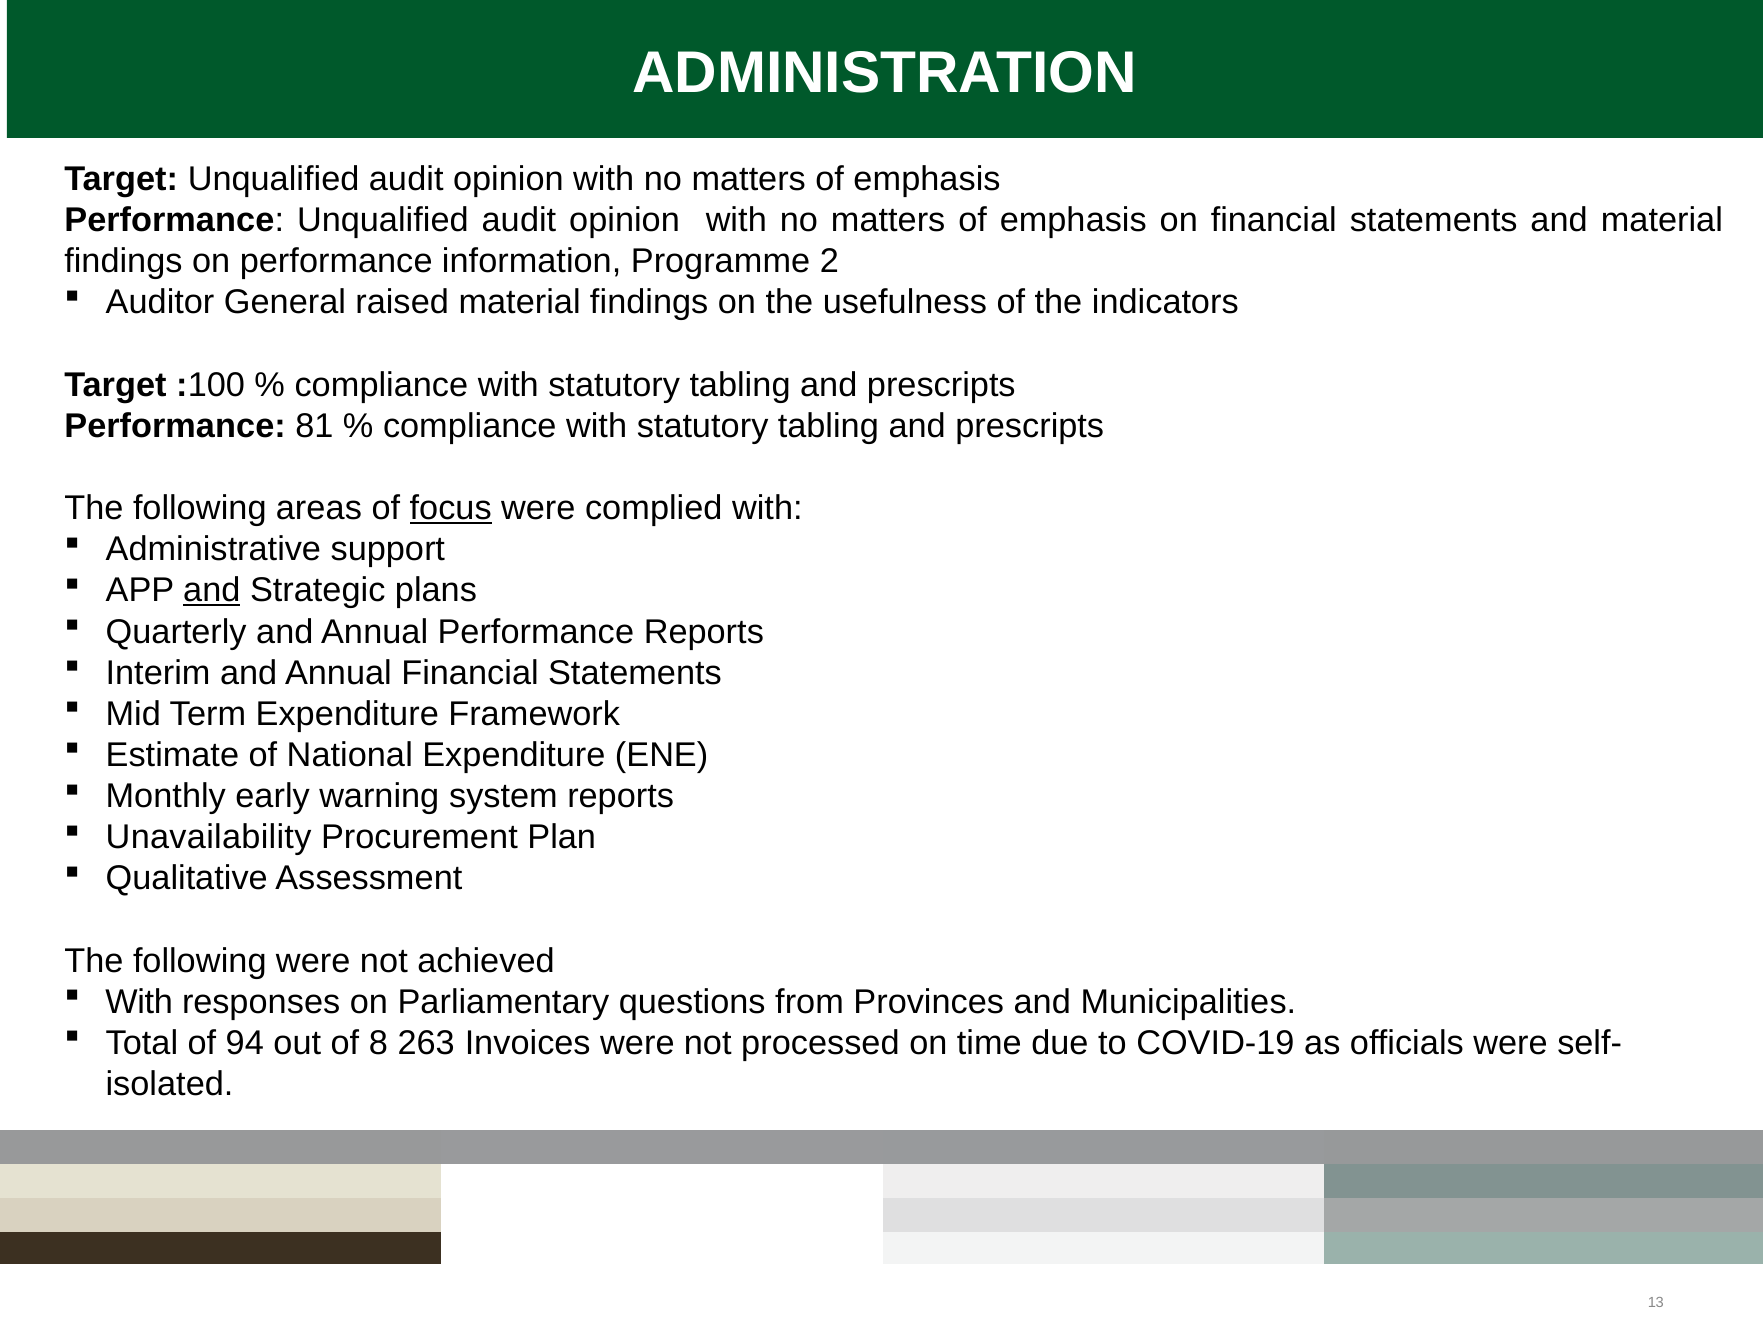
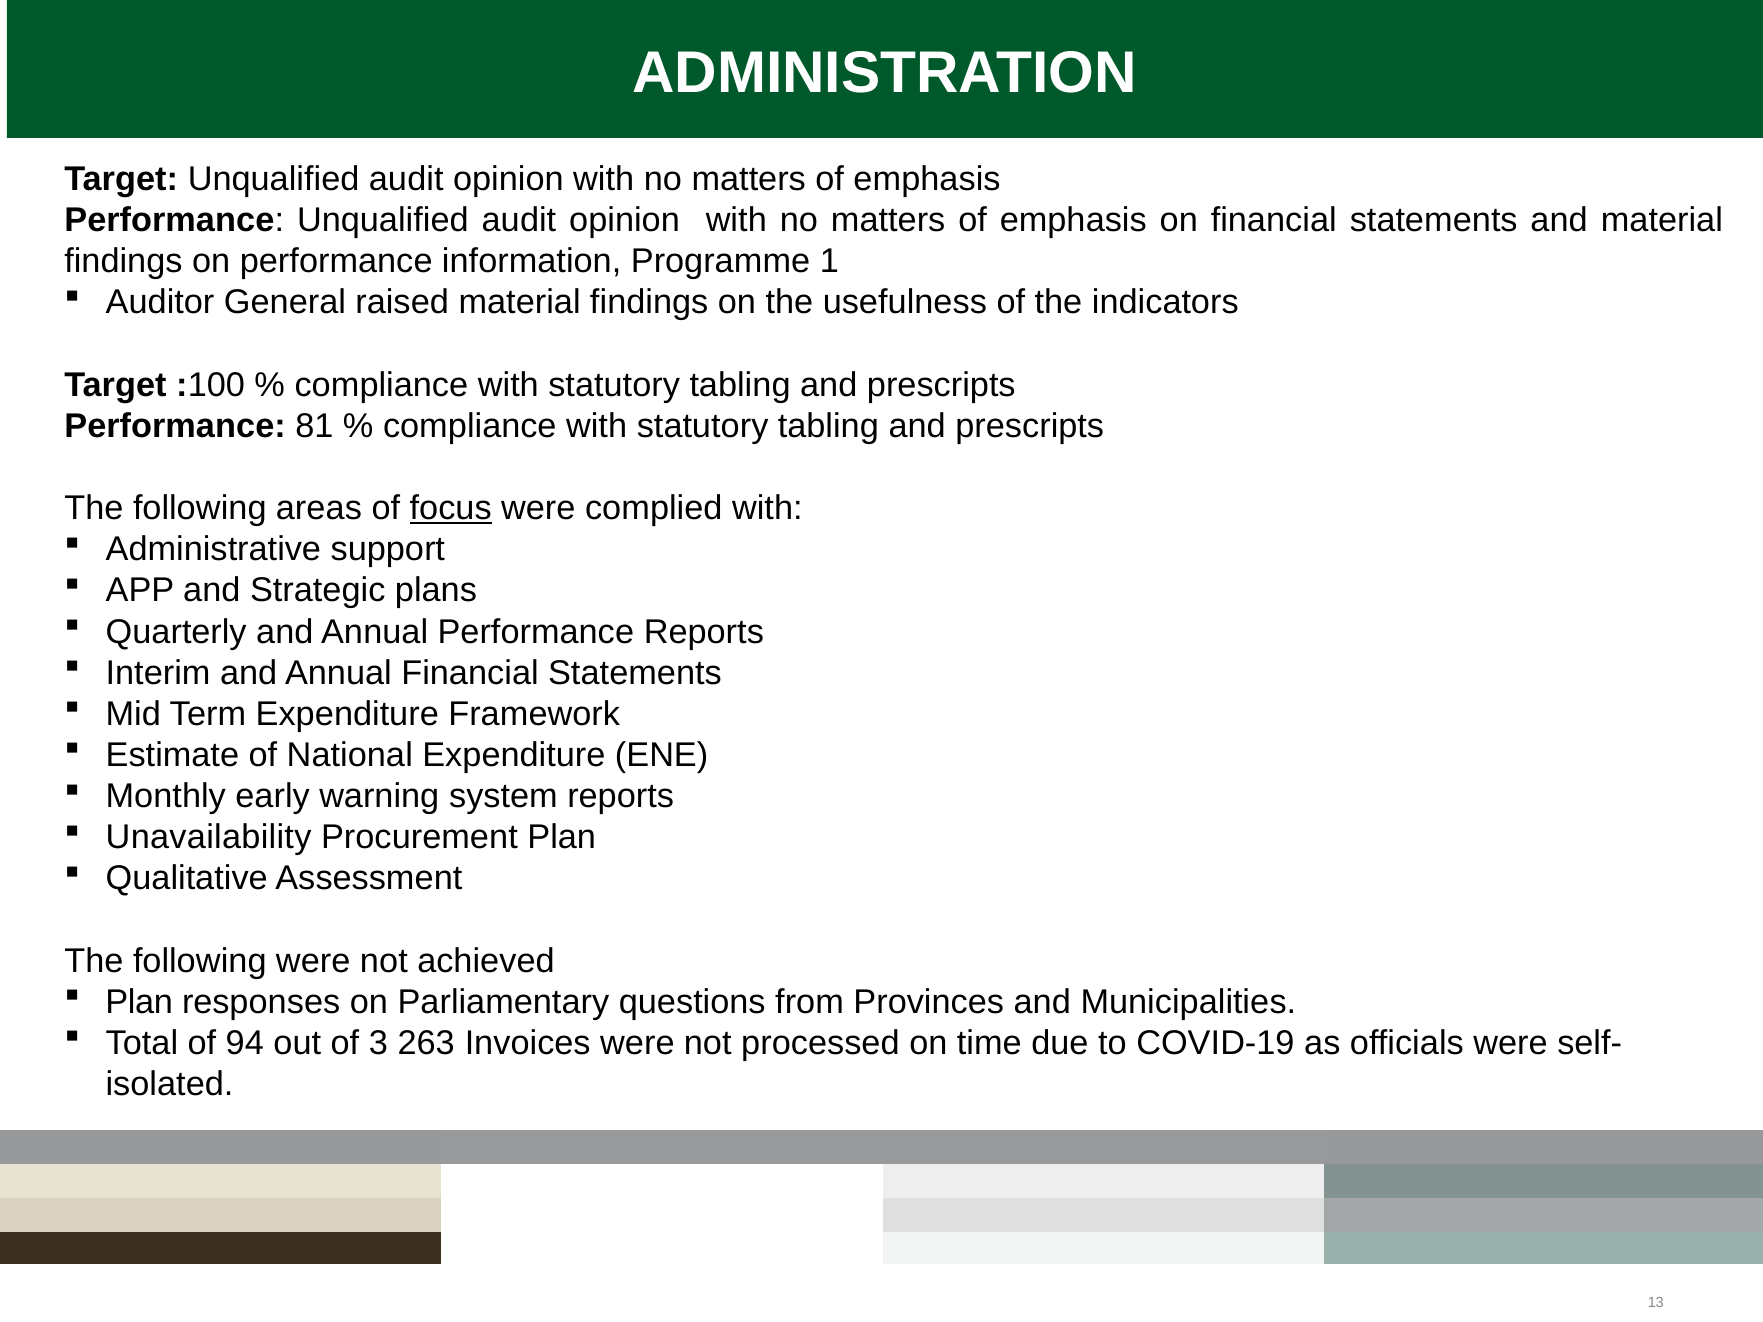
2: 2 -> 1
and at (212, 591) underline: present -> none
With at (139, 1002): With -> Plan
8: 8 -> 3
